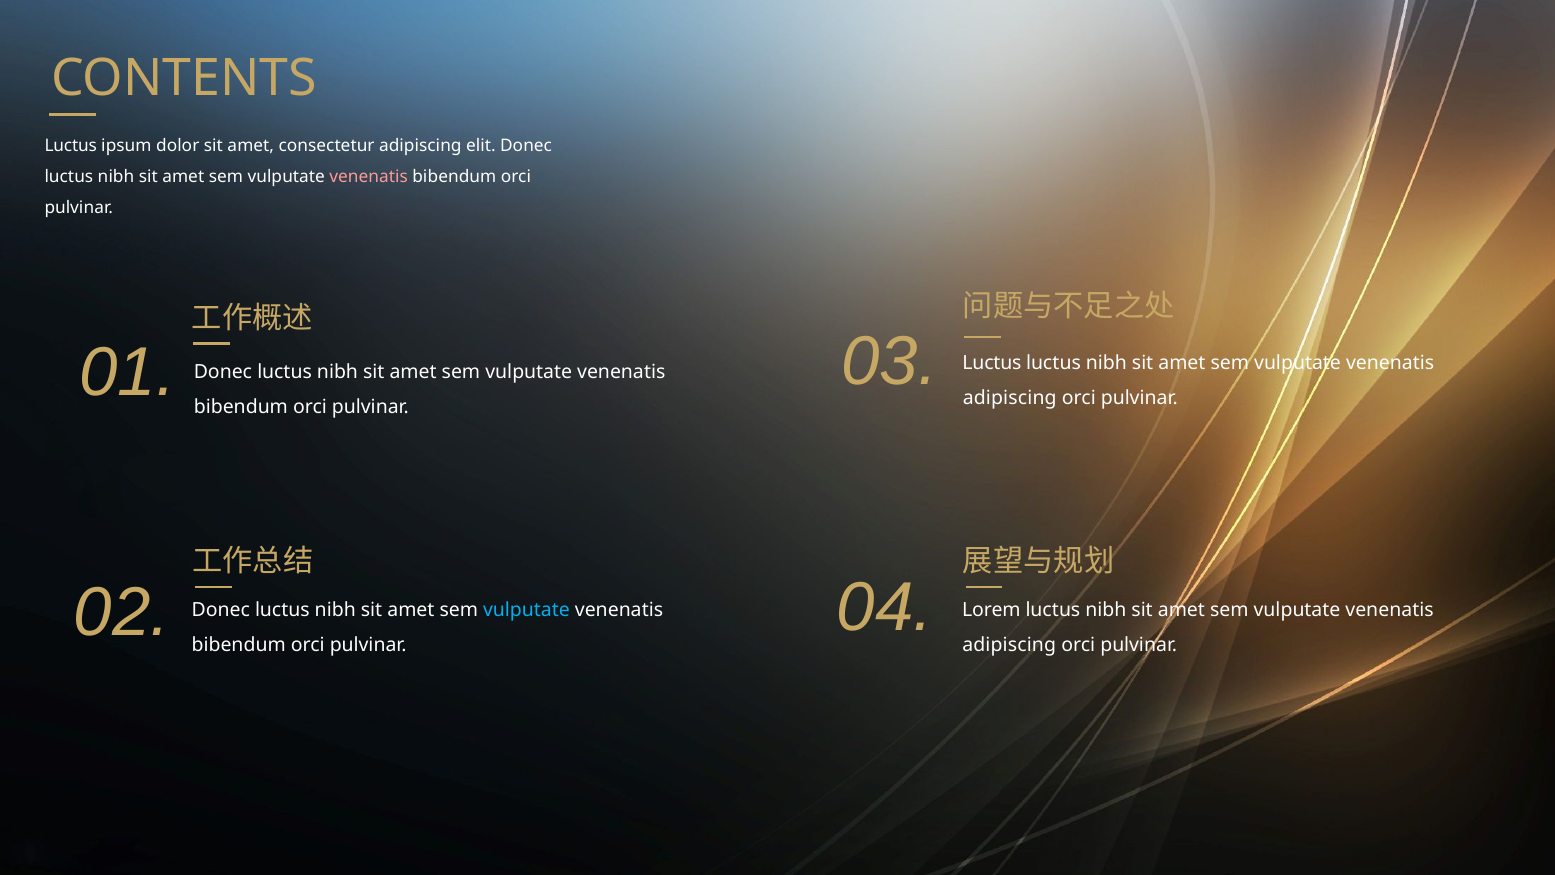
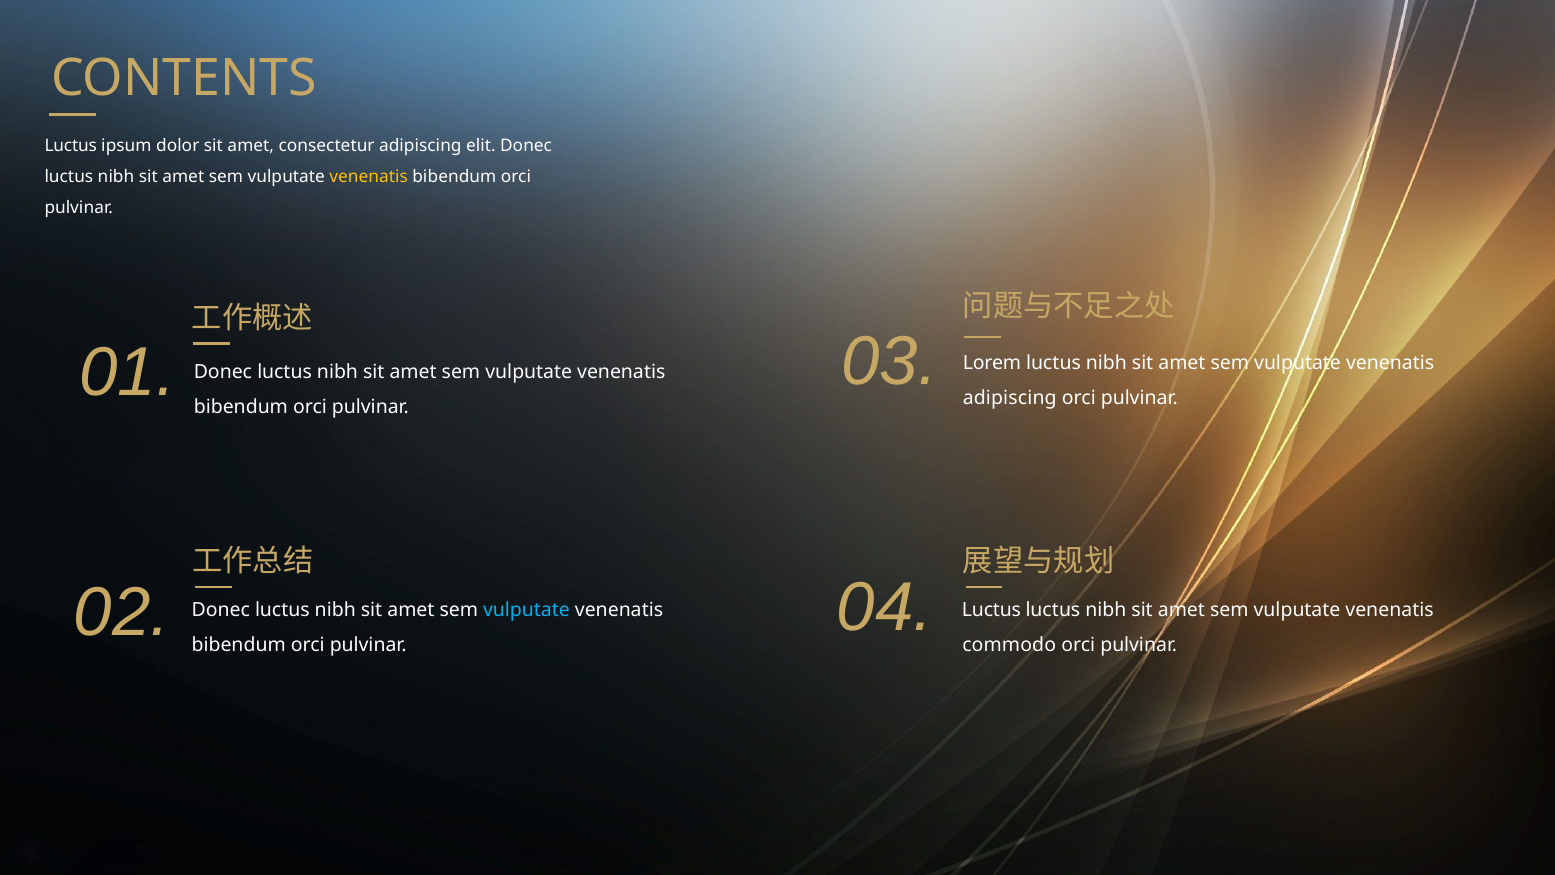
venenatis at (369, 177) colour: pink -> yellow
Luctus at (992, 363): Luctus -> Lorem
Lorem at (991, 610): Lorem -> Luctus
adipiscing at (1009, 645): adipiscing -> commodo
